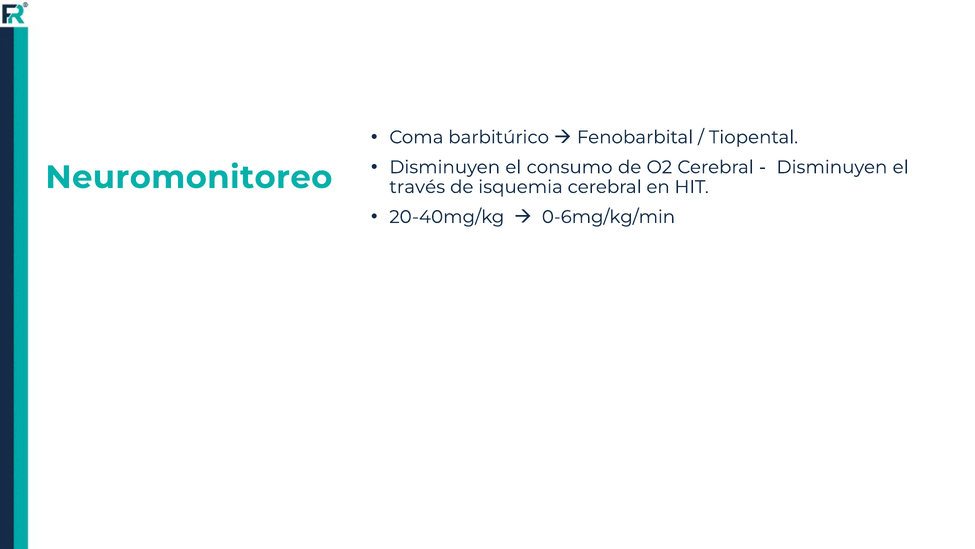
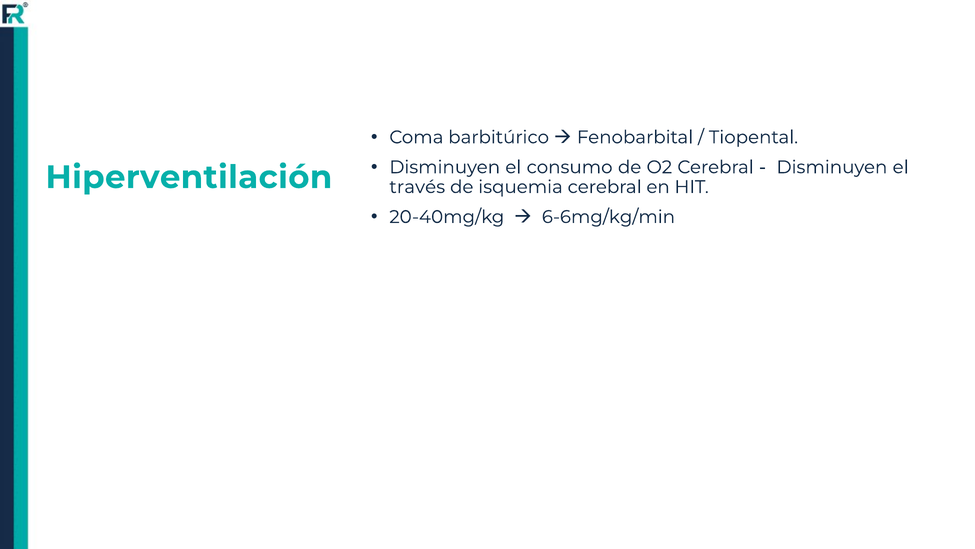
Neuromonitoreo: Neuromonitoreo -> Hiperventilación
0-6mg/kg/min: 0-6mg/kg/min -> 6-6mg/kg/min
